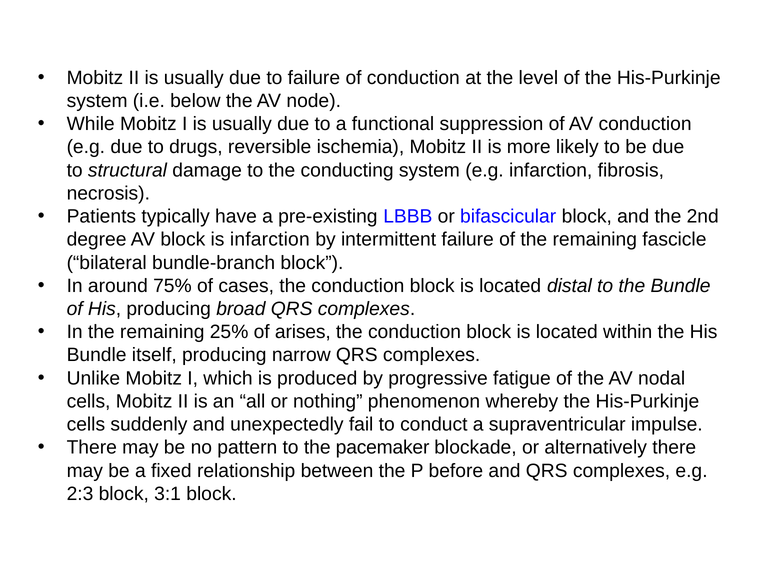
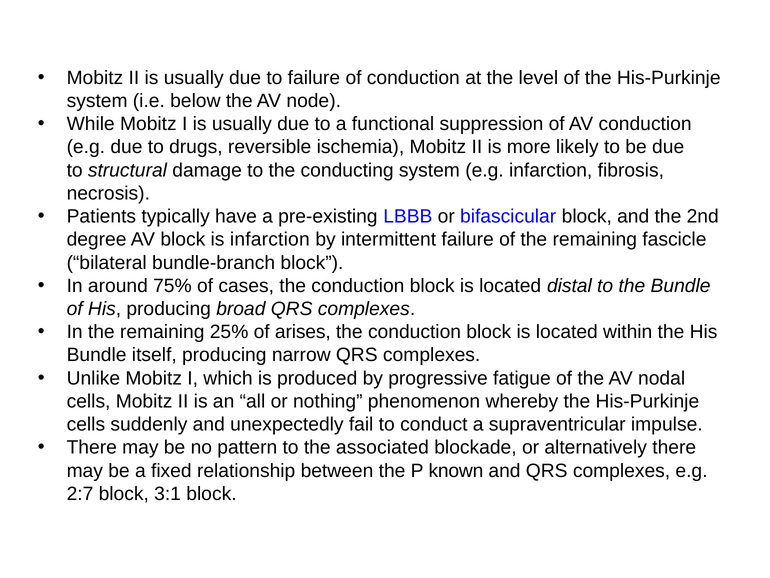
pacemaker: pacemaker -> associated
before: before -> known
2:3: 2:3 -> 2:7
